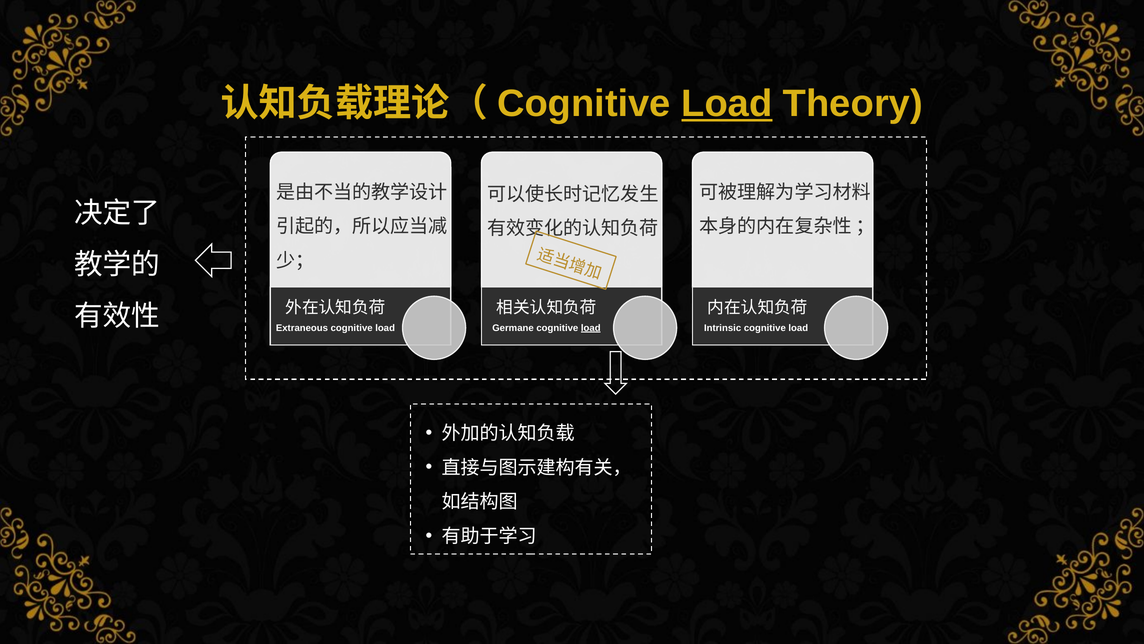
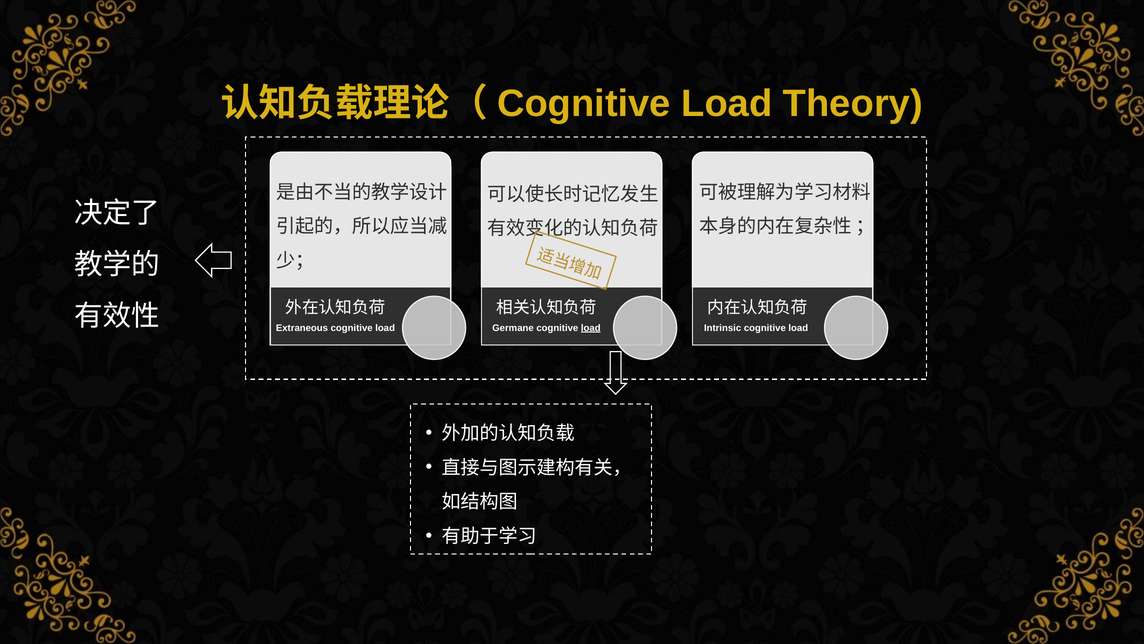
Load at (727, 104) underline: present -> none
